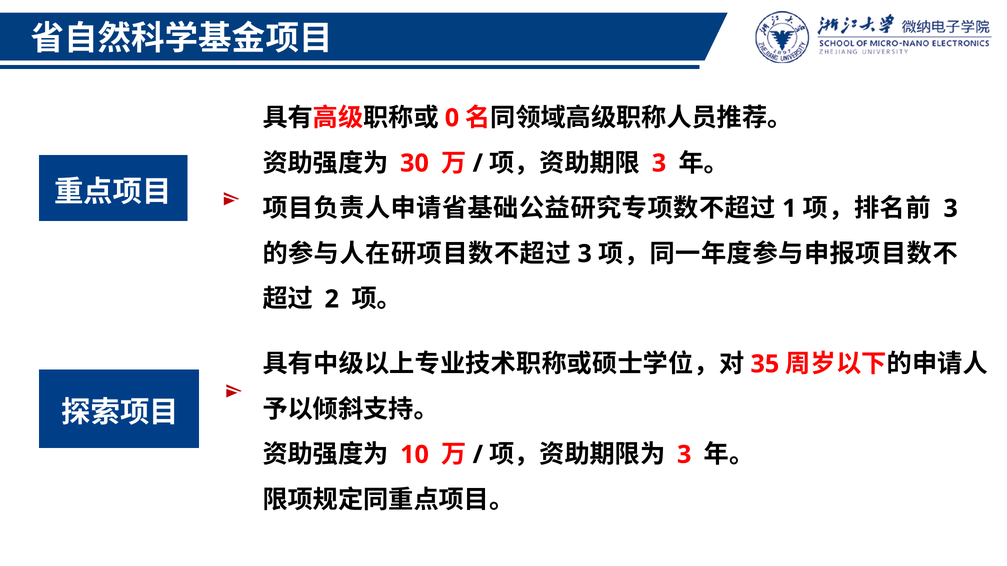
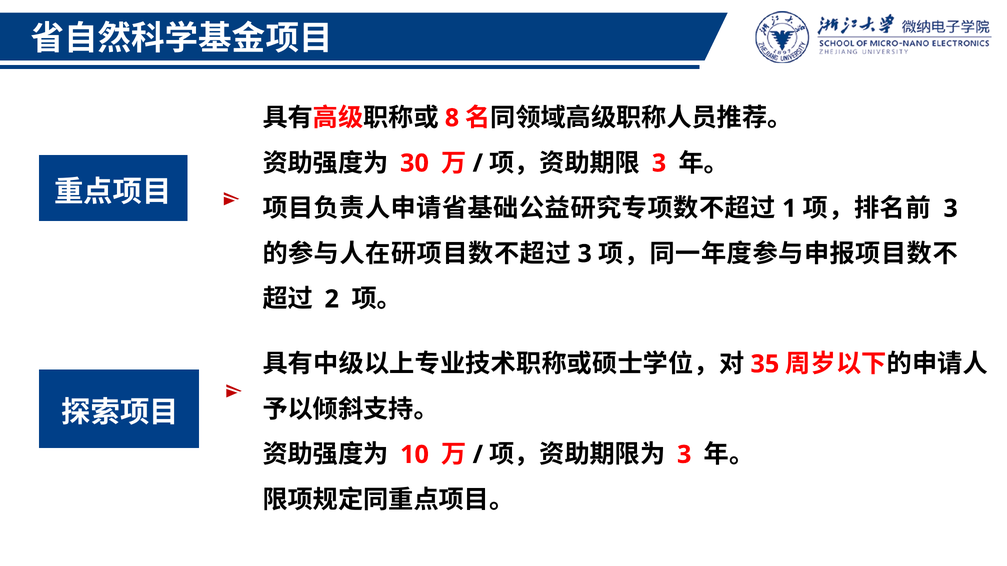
0: 0 -> 8
